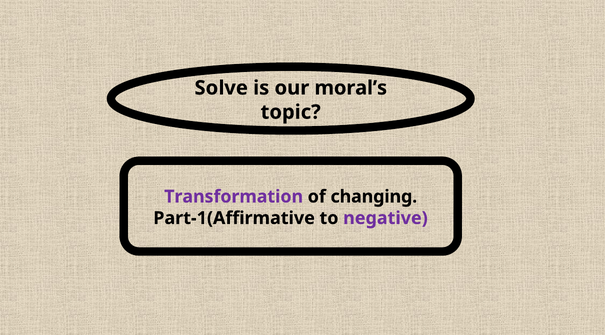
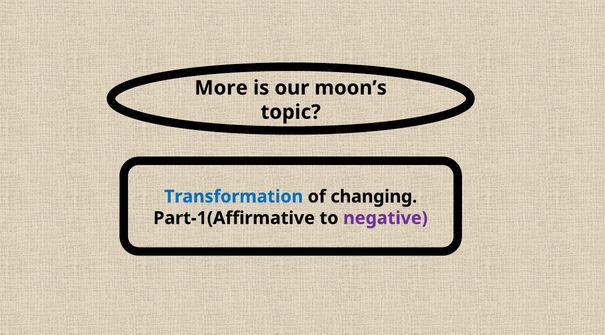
Solve: Solve -> More
moral’s: moral’s -> moon’s
Transformation colour: purple -> blue
